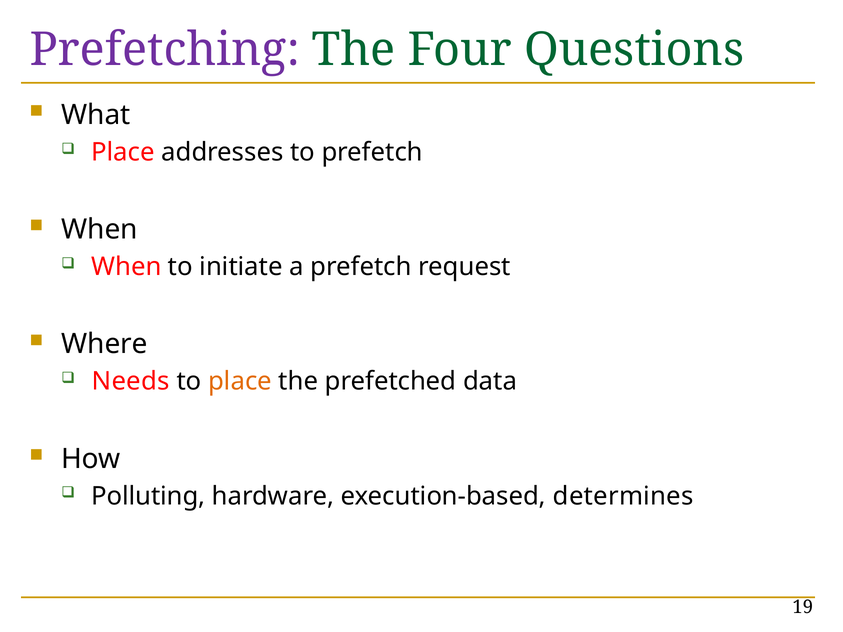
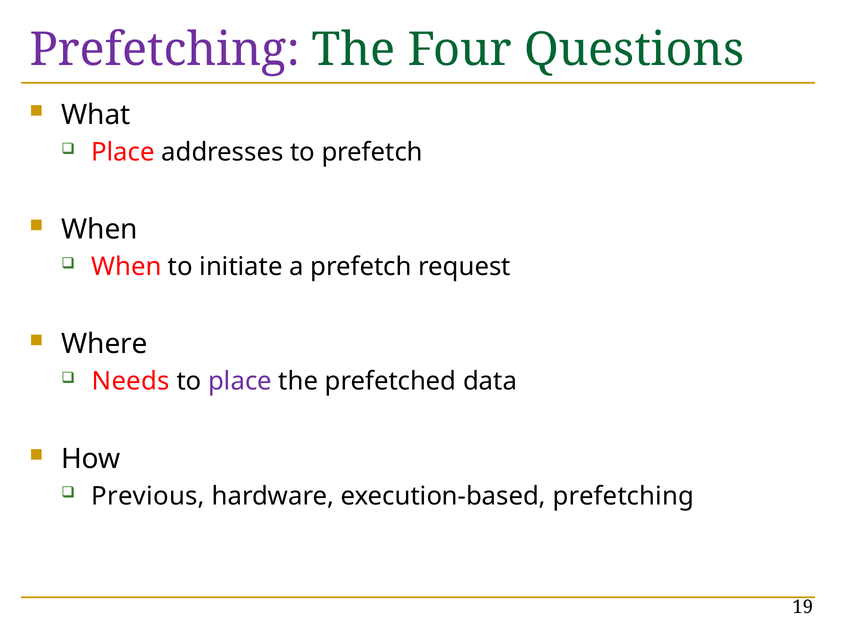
place at (240, 382) colour: orange -> purple
Polluting: Polluting -> Previous
execution-based determines: determines -> prefetching
